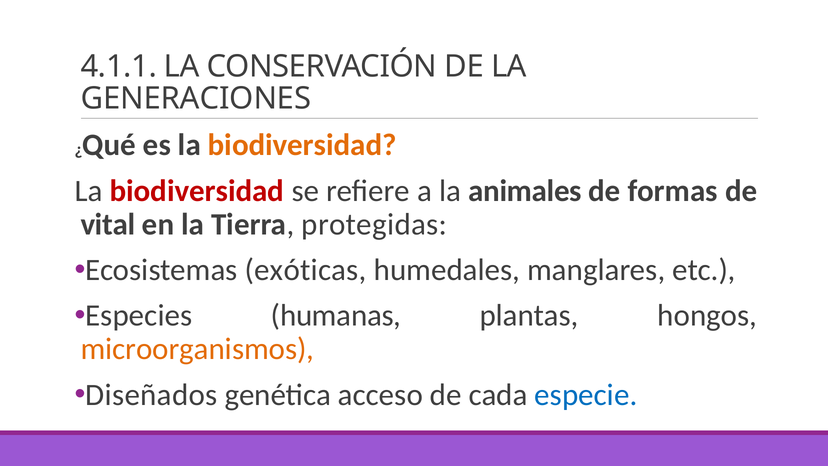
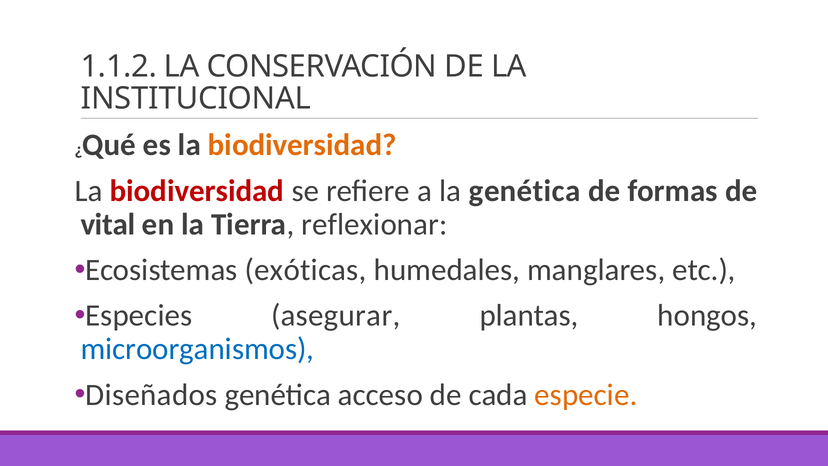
4.1.1: 4.1.1 -> 1.1.2
GENERACIONES: GENERACIONES -> INSTITUCIONAL
la animales: animales -> genética
protegidas: protegidas -> reflexionar
humanas: humanas -> asegurar
microorganismos colour: orange -> blue
especie colour: blue -> orange
